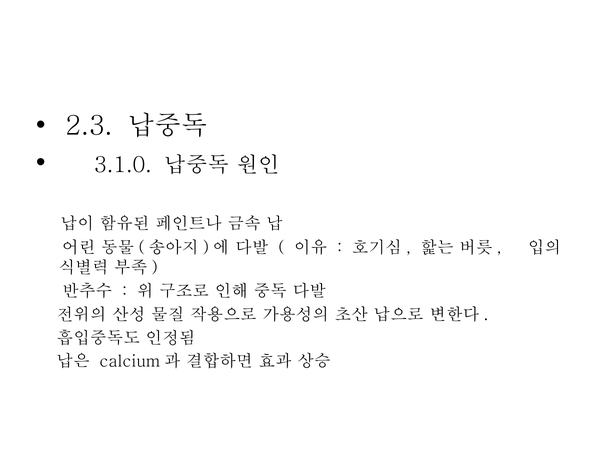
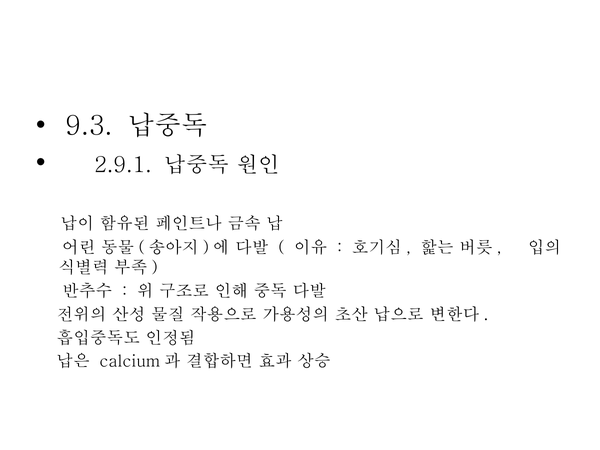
2.3: 2.3 -> 9.3
3.1.0: 3.1.0 -> 2.9.1
